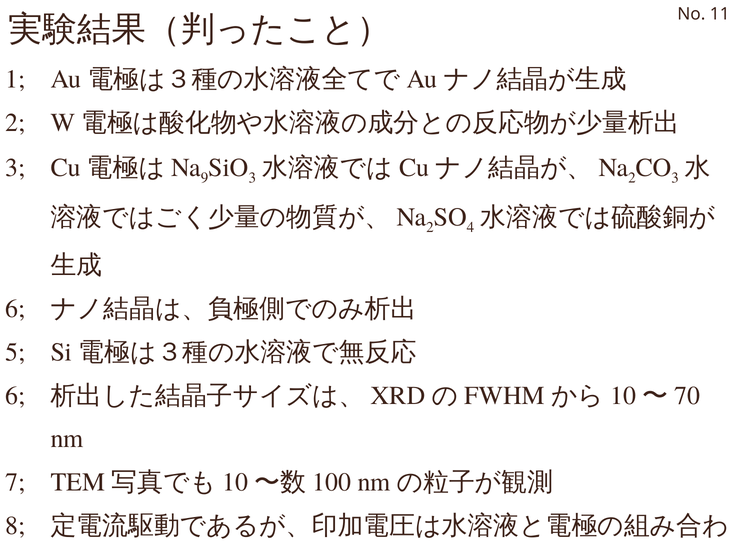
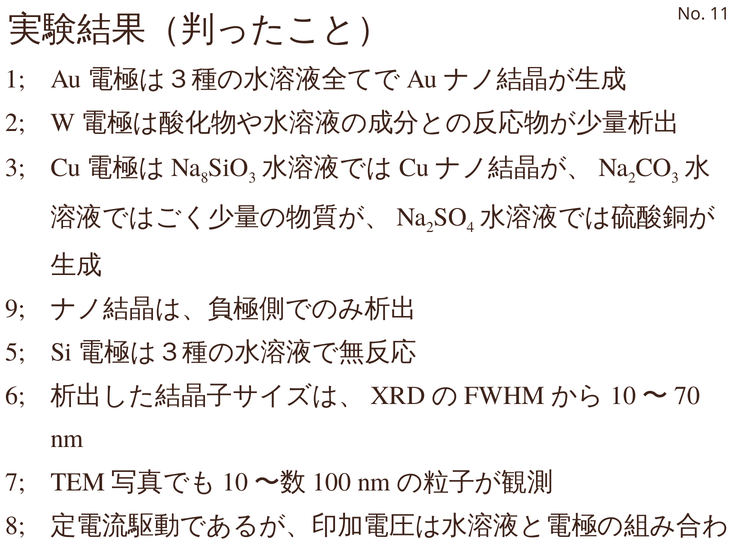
9 at (205, 178): 9 -> 8
6 at (15, 309): 6 -> 9
